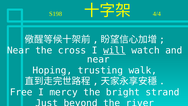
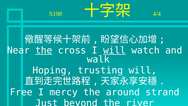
the at (44, 50) underline: none -> present
near at (98, 59): near -> walk
trusting walk: walk -> will
bright: bright -> around
